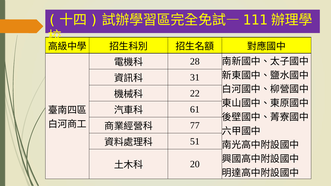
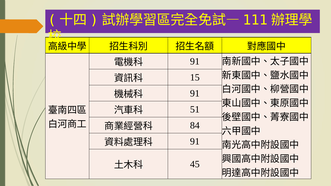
28 at (195, 61): 28 -> 91
31: 31 -> 15
22 at (195, 93): 22 -> 91
61: 61 -> 51
77: 77 -> 84
51 at (195, 141): 51 -> 91
20: 20 -> 45
